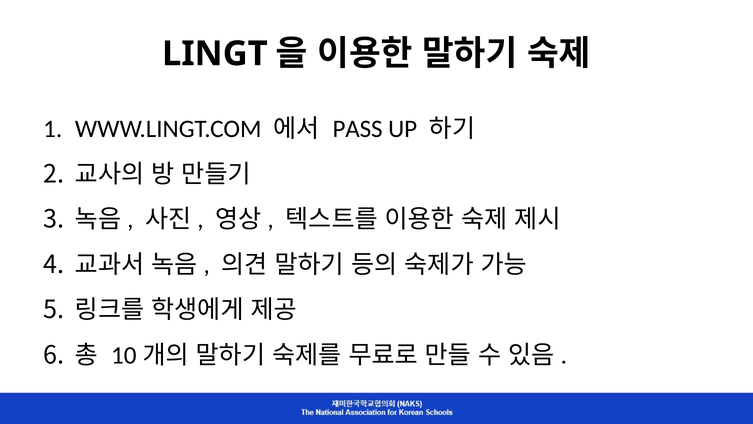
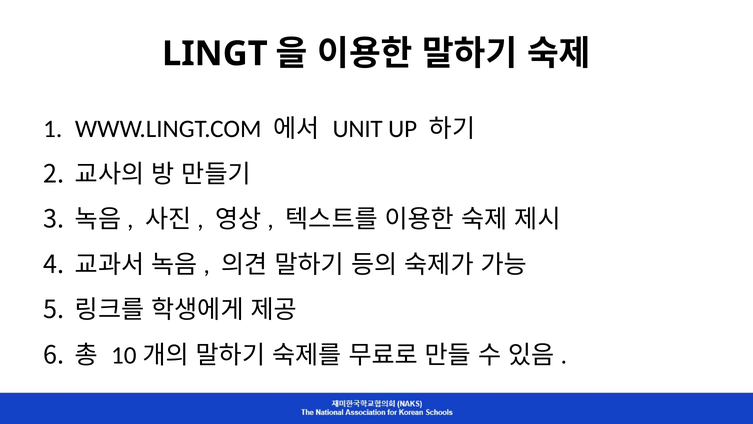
PASS: PASS -> UNIT
